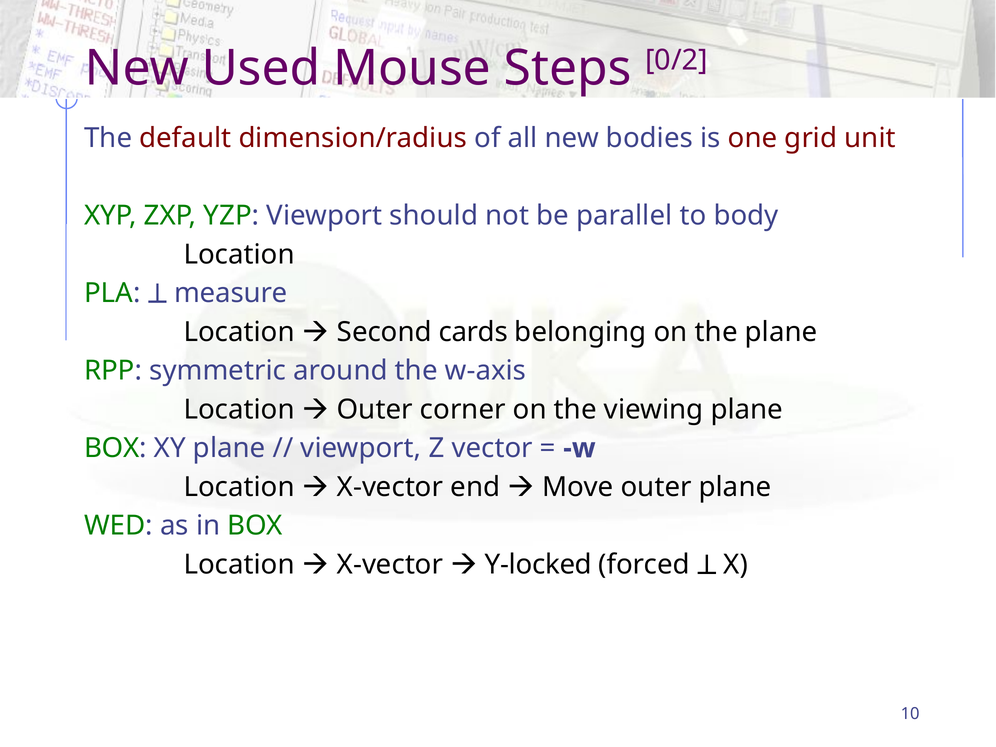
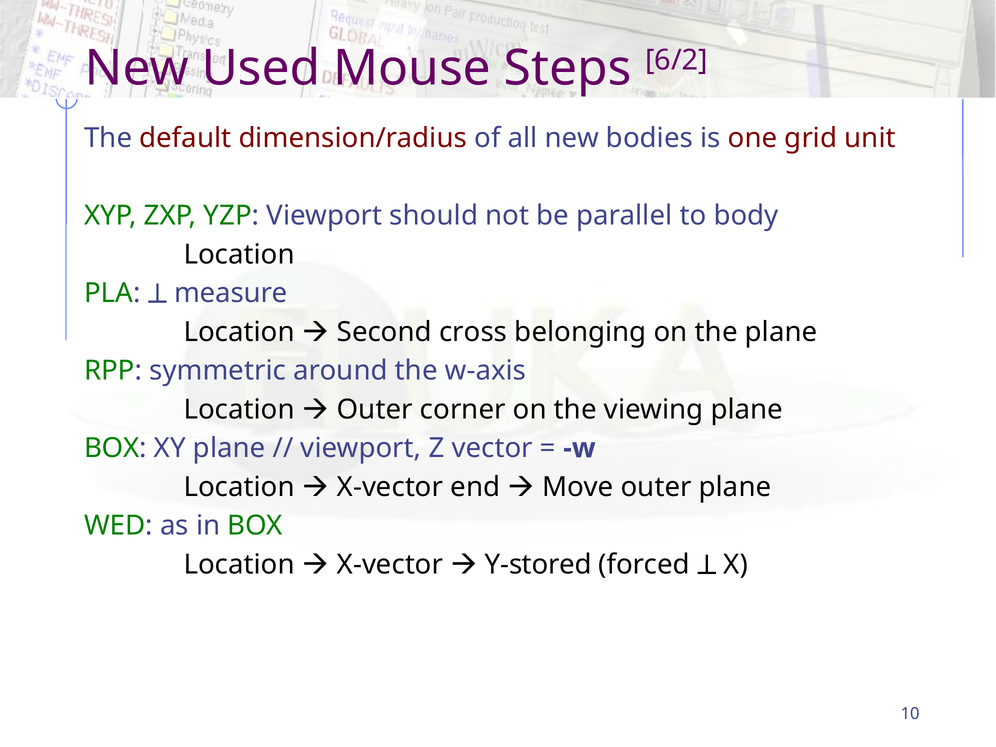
0/2: 0/2 -> 6/2
cards: cards -> cross
Y-locked: Y-locked -> Y-stored
